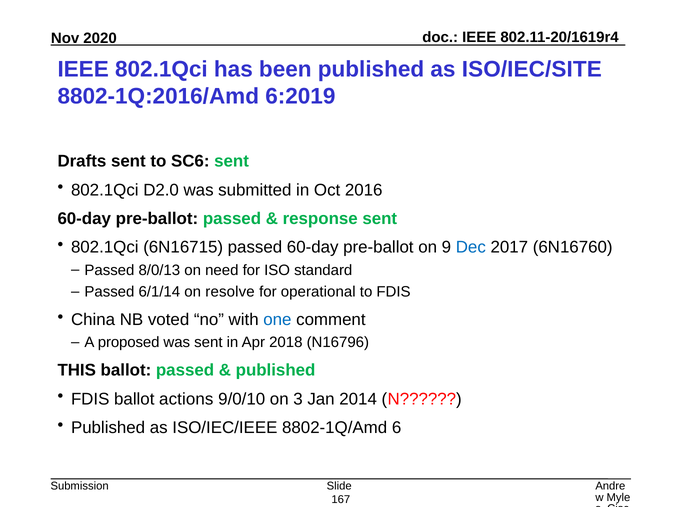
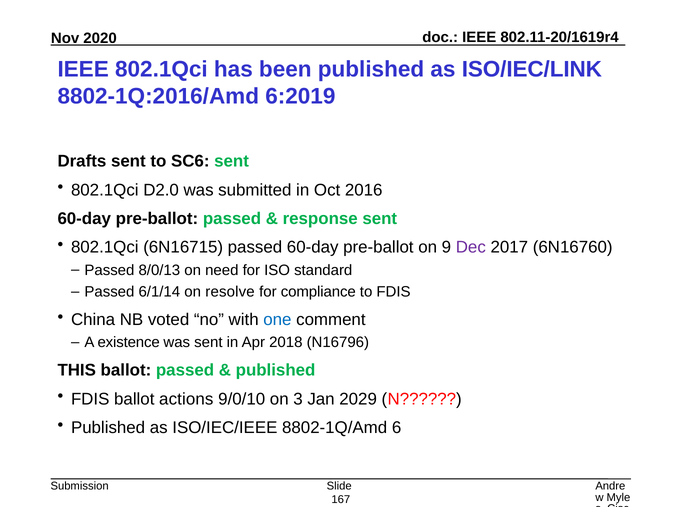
ISO/IEC/SITE: ISO/IEC/SITE -> ISO/IEC/LINK
Dec colour: blue -> purple
operational: operational -> compliance
proposed: proposed -> existence
2014: 2014 -> 2029
